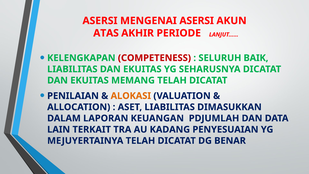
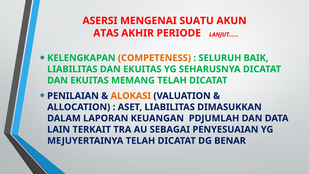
MENGENAI ASERSI: ASERSI -> SUATU
COMPETENESS colour: red -> orange
KADANG: KADANG -> SEBAGAI
